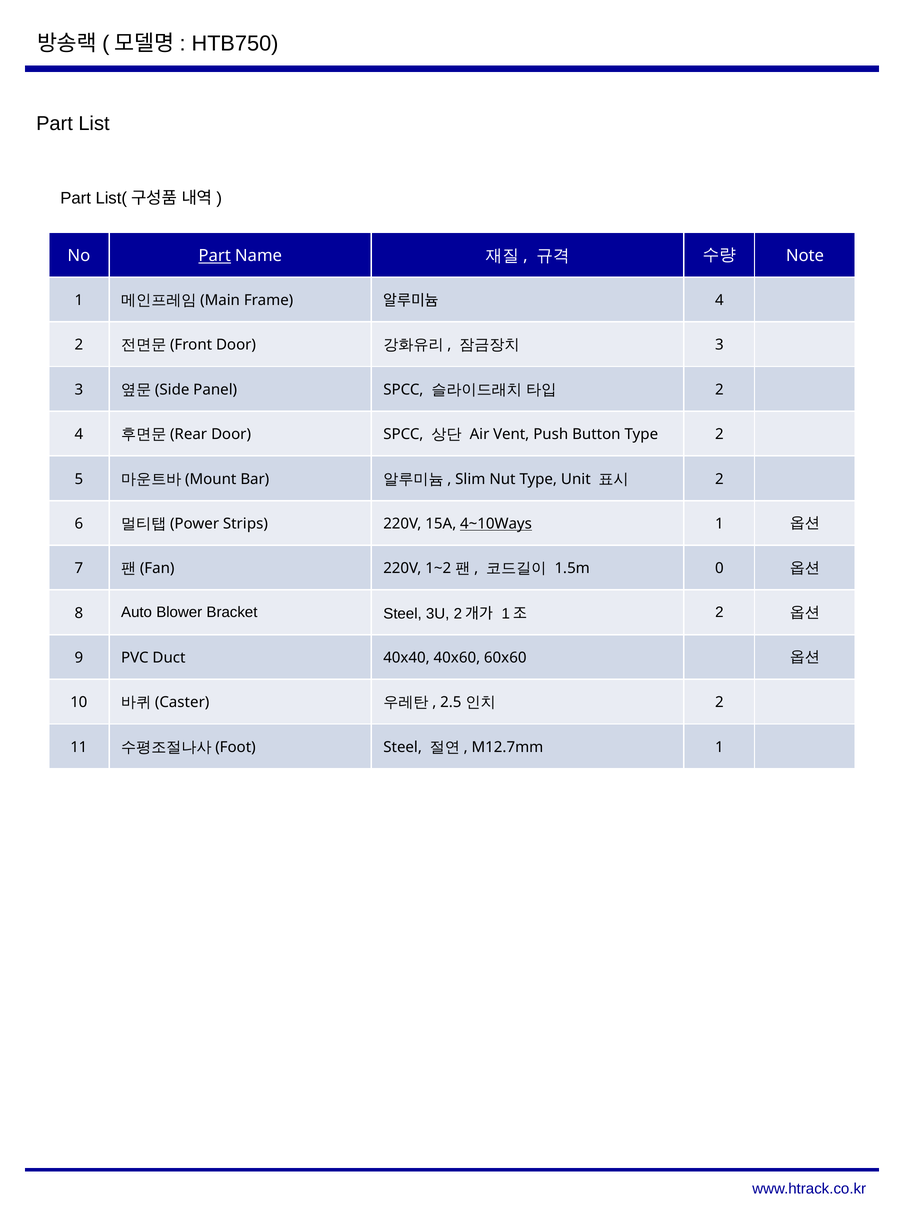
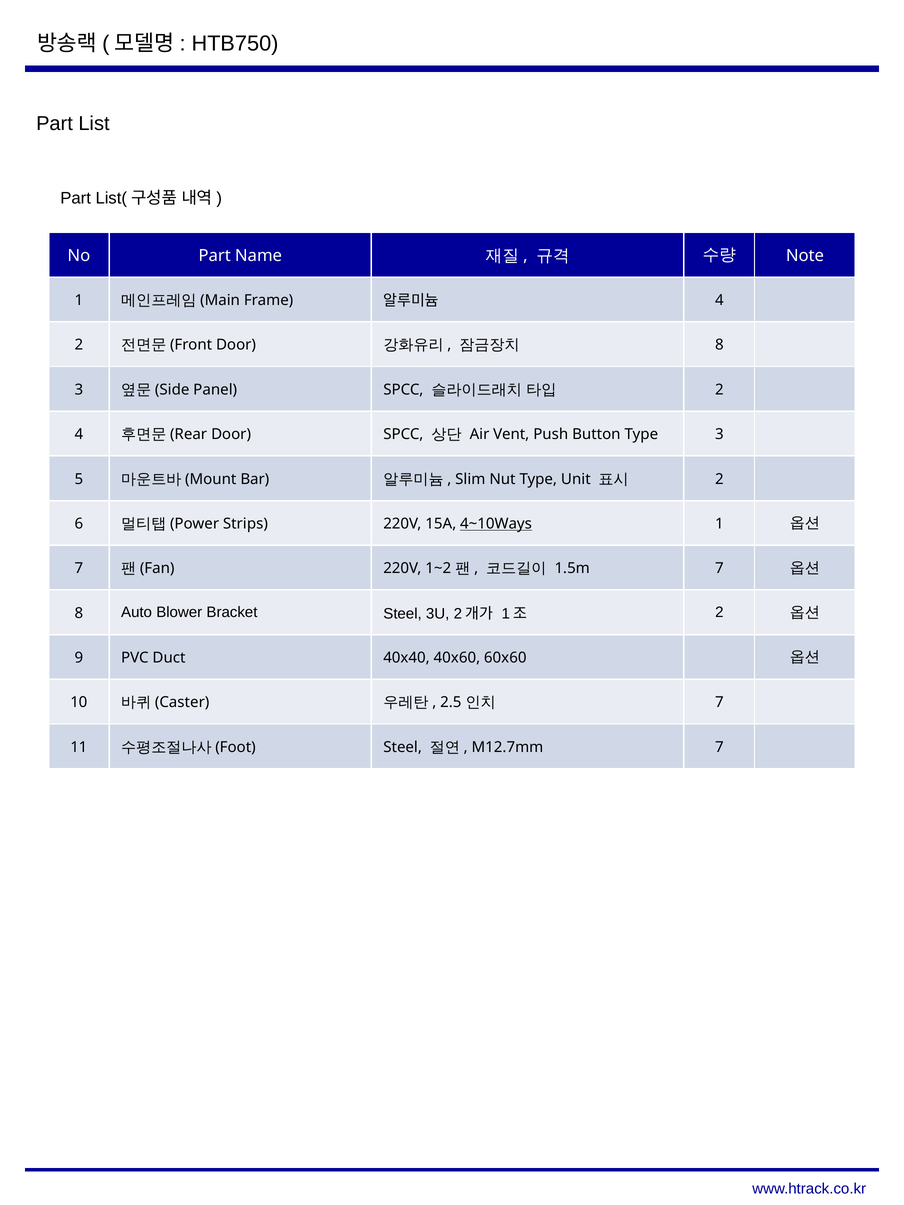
Part at (215, 256) underline: present -> none
3 at (719, 345): 3 -> 8
Type 2: 2 -> 3
1.5m 0: 0 -> 7
2 at (719, 703): 2 -> 7
M12.7mm 1: 1 -> 7
